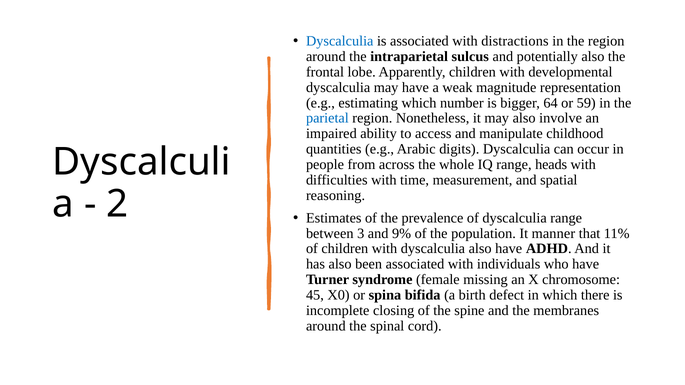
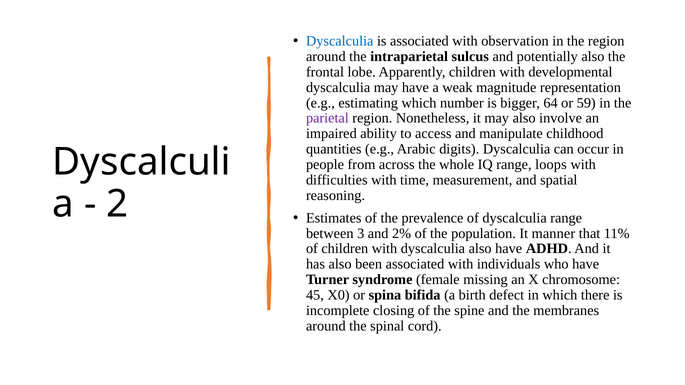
distractions: distractions -> observation
parietal colour: blue -> purple
heads: heads -> loops
9%: 9% -> 2%
